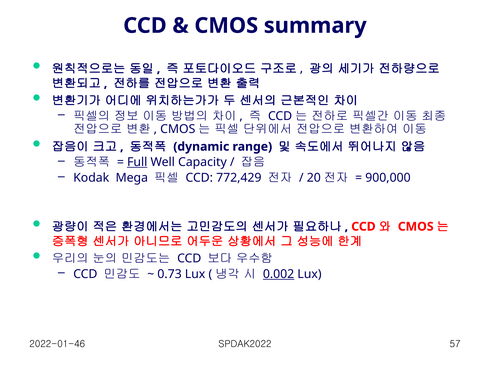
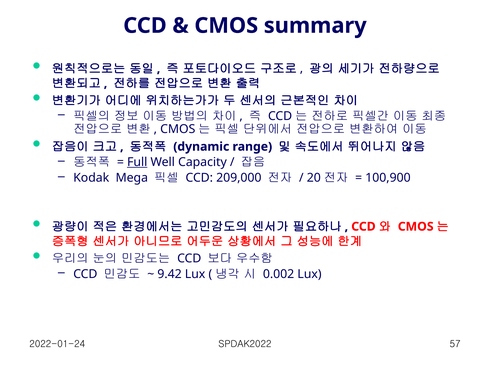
772,429: 772,429 -> 209,000
900,000: 900,000 -> 100,900
0.73: 0.73 -> 9.42
0.002 underline: present -> none
2022-01-46: 2022-01-46 -> 2022-01-24
